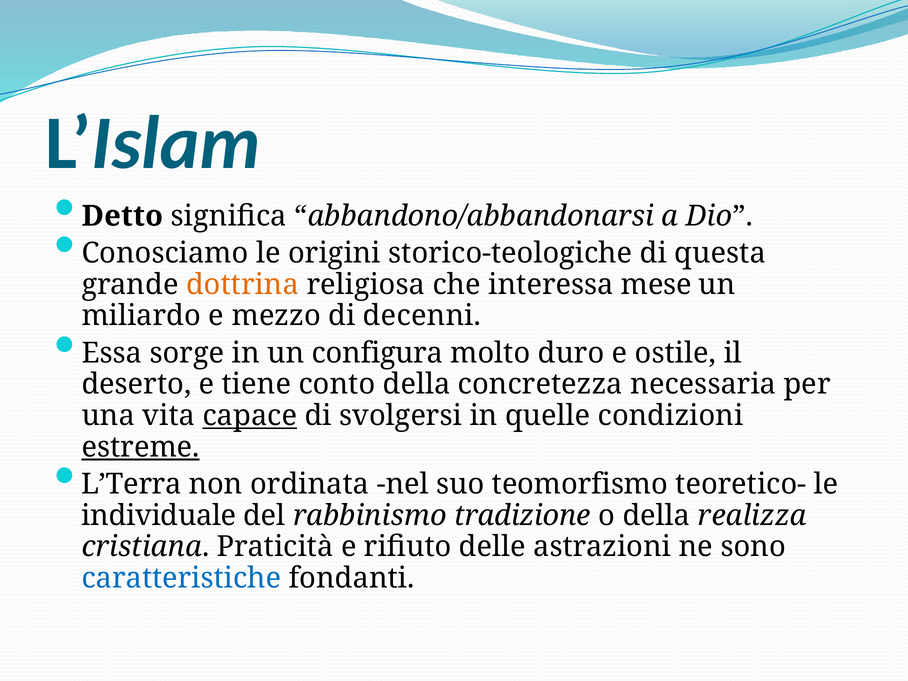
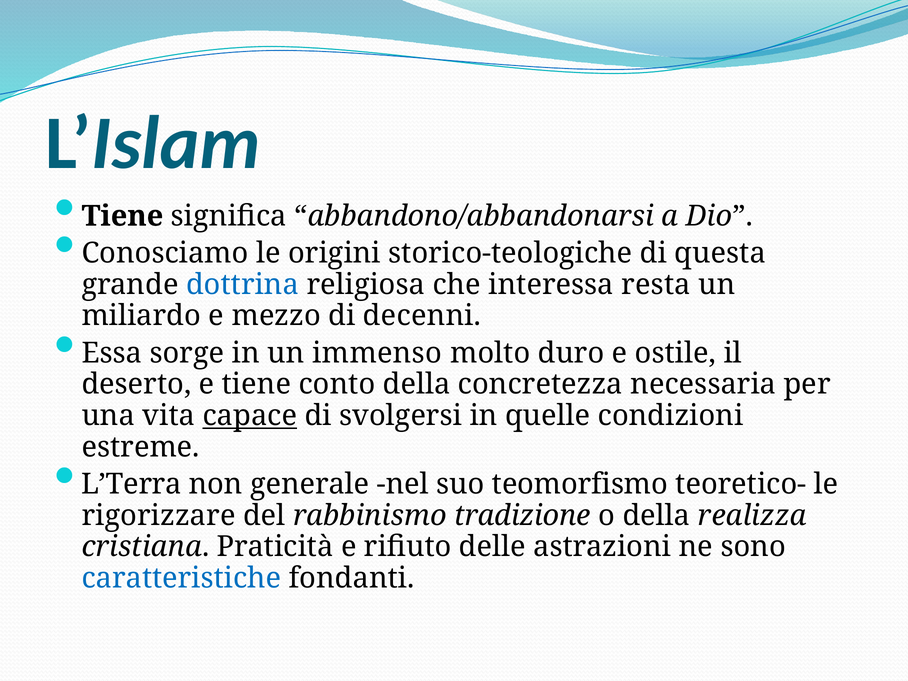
Detto at (122, 216): Detto -> Tiene
dottrina colour: orange -> blue
mese: mese -> resta
configura: configura -> immenso
estreme underline: present -> none
ordinata: ordinata -> generale
individuale: individuale -> rigorizzare
